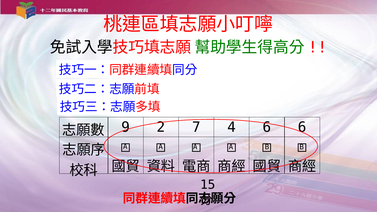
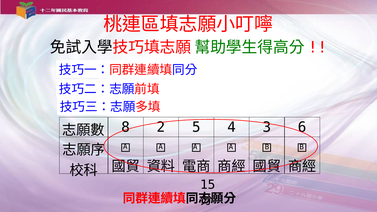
9: 9 -> 8
7: 7 -> 5
4 6: 6 -> 3
